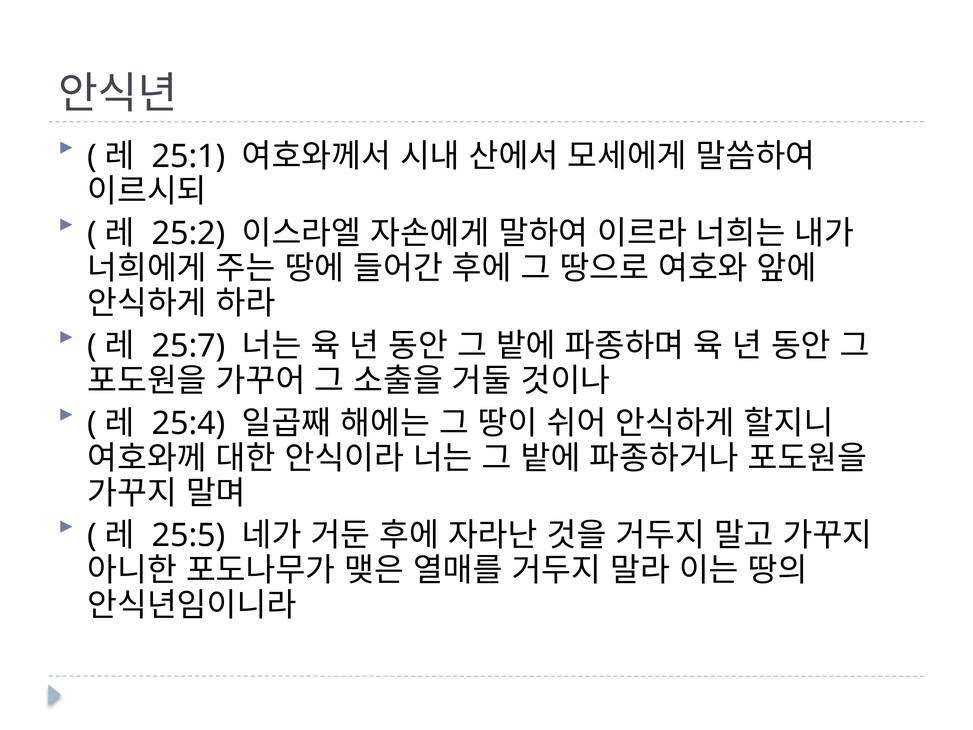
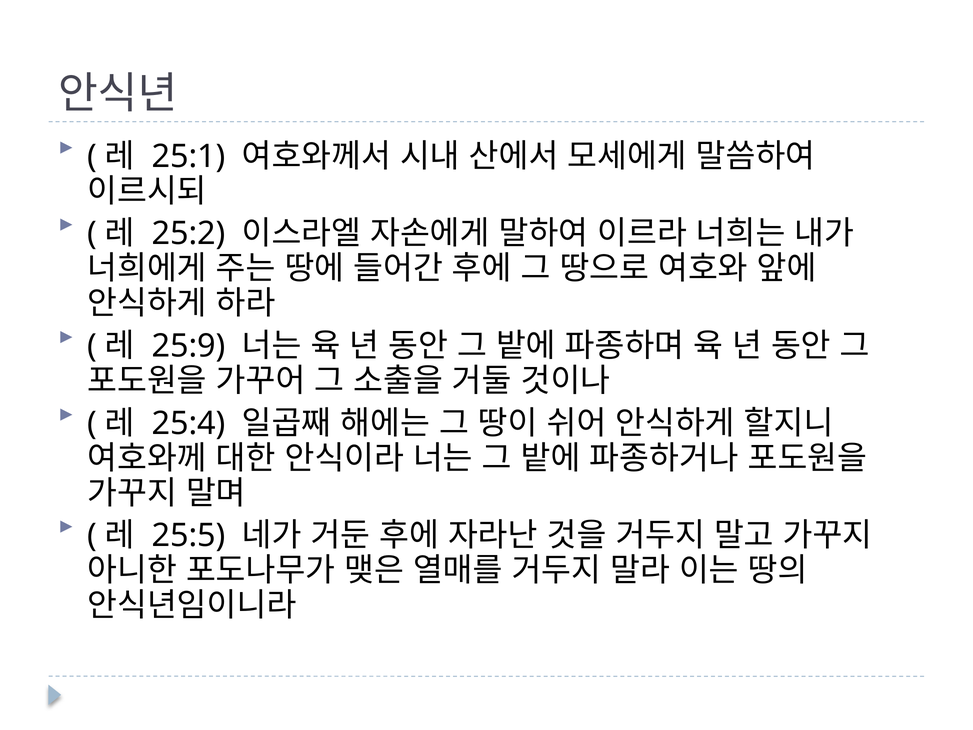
25:7: 25:7 -> 25:9
